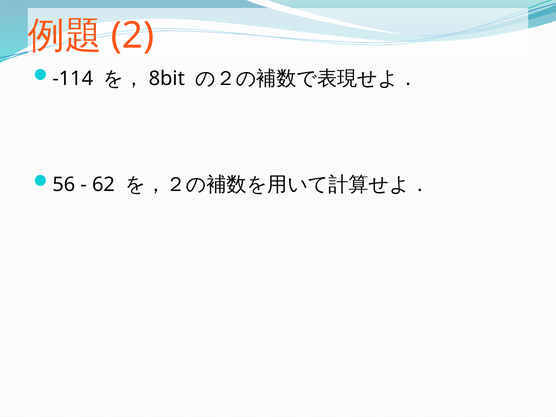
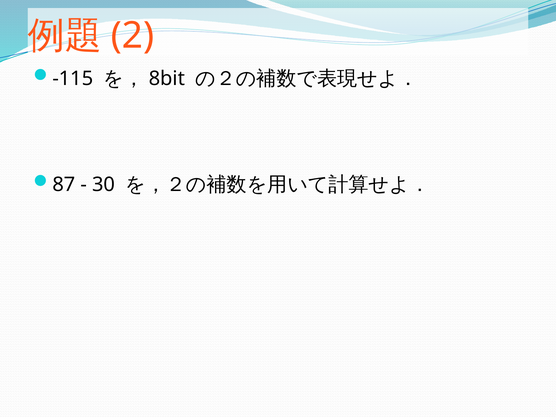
-114: -114 -> -115
56: 56 -> 87
62: 62 -> 30
